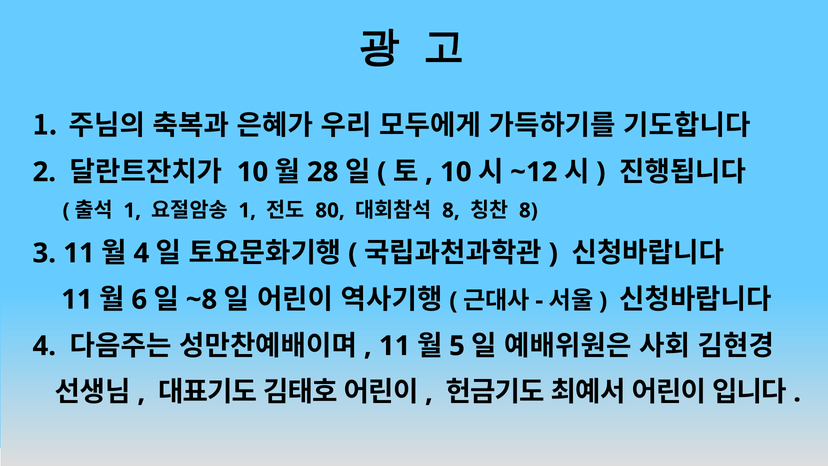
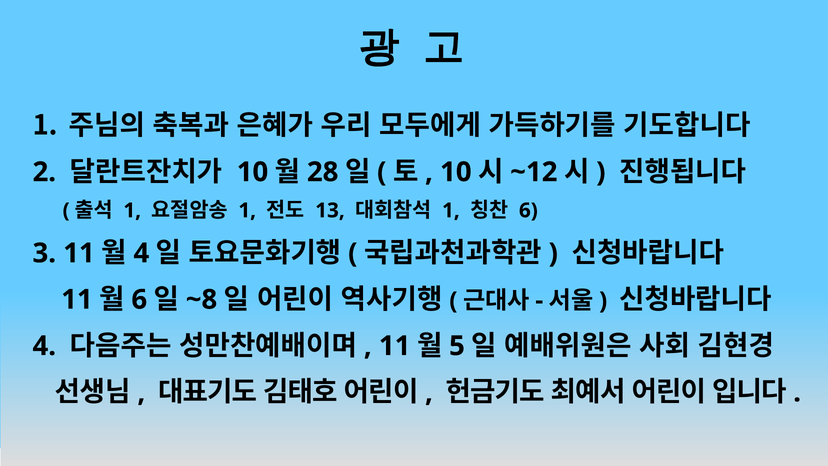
80: 80 -> 13
8 at (451, 210): 8 -> 1
8 at (528, 210): 8 -> 6
